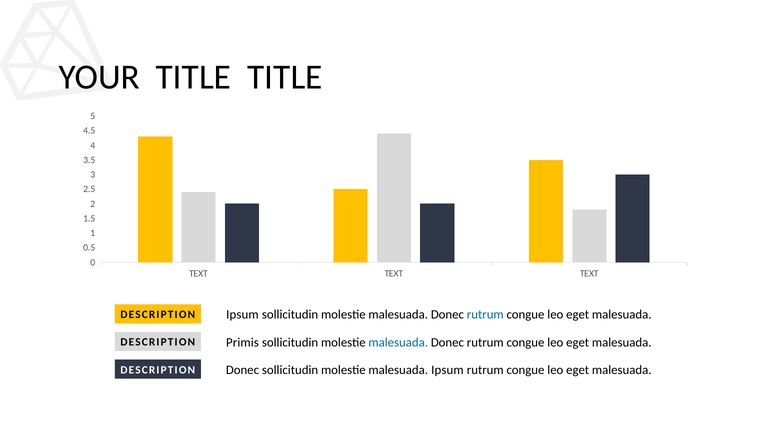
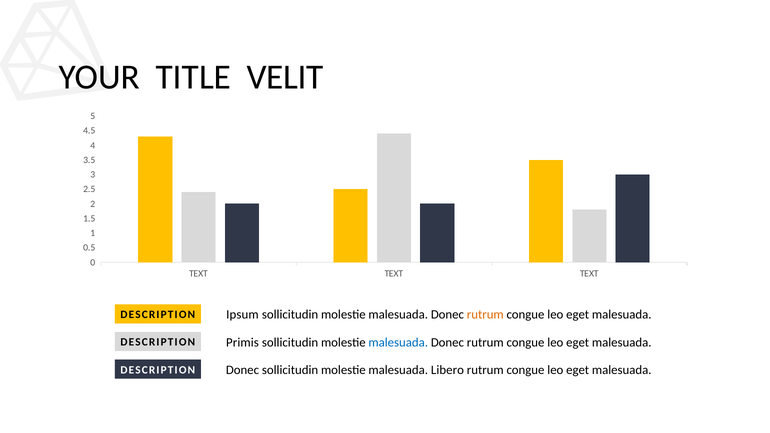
TITLE TITLE: TITLE -> VELIT
rutrum at (485, 315) colour: blue -> orange
malesuada Ipsum: Ipsum -> Libero
